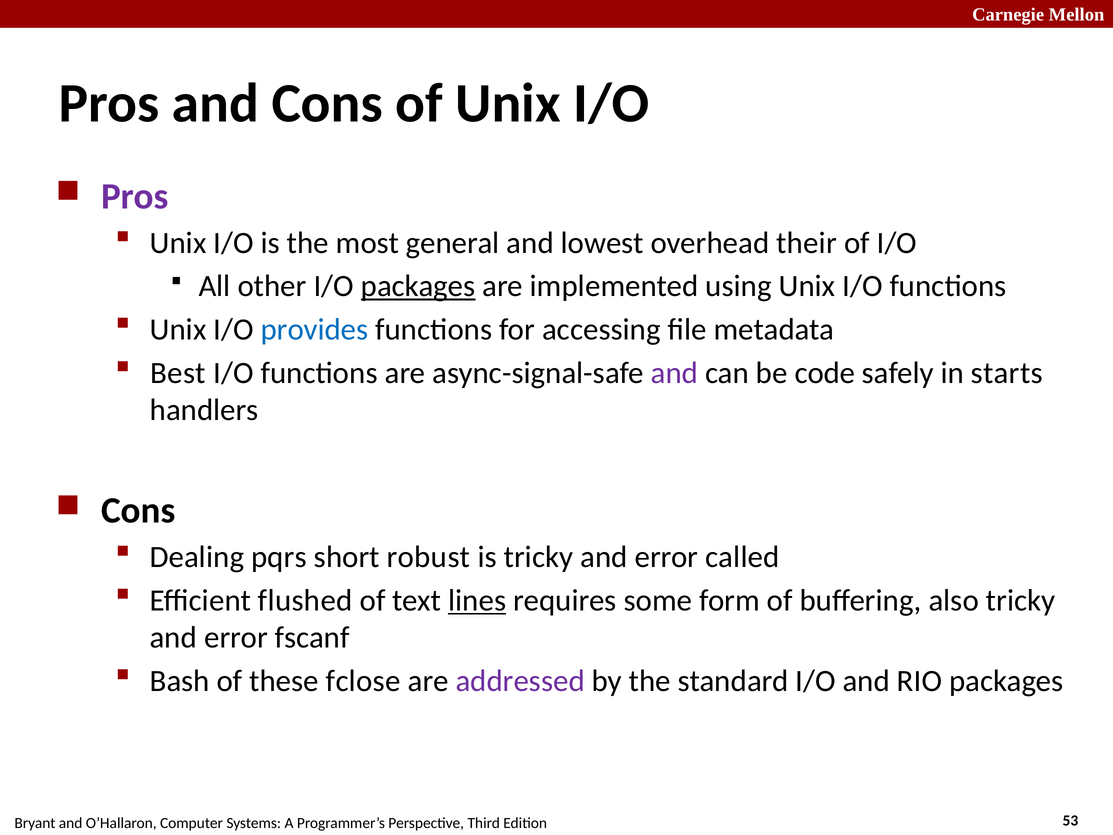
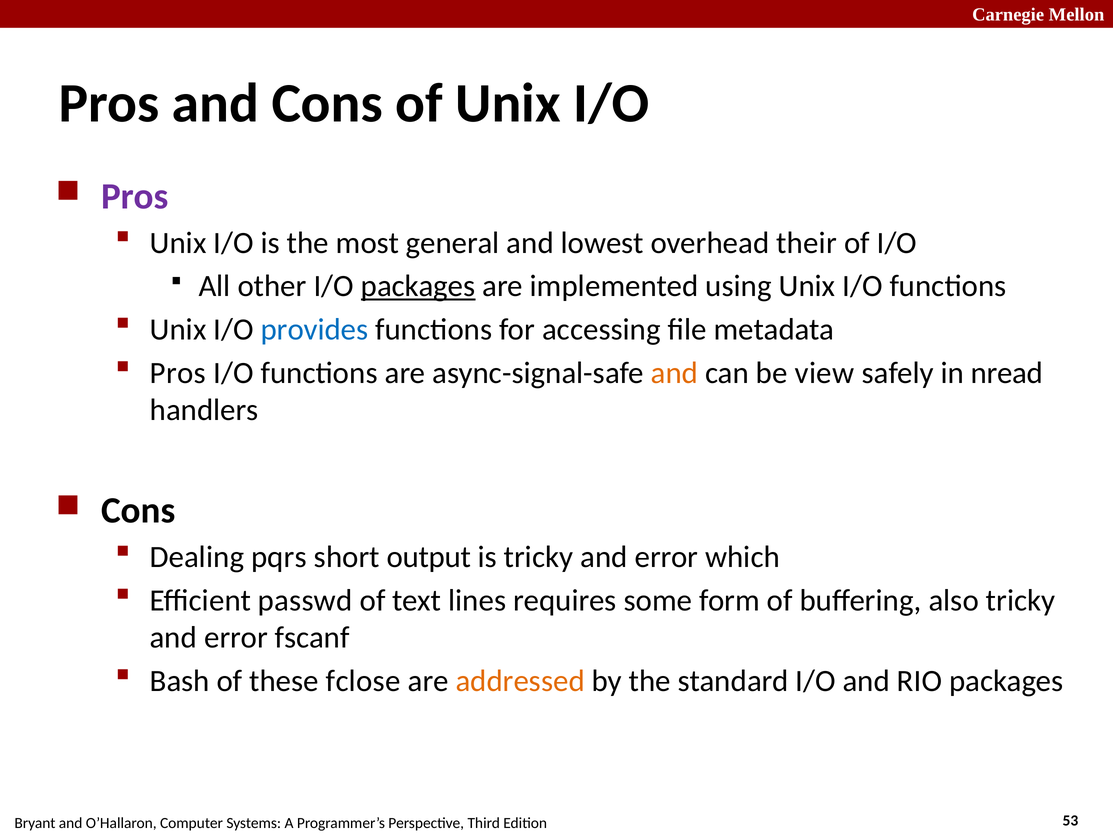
Best at (178, 373): Best -> Pros
and at (674, 373) colour: purple -> orange
code: code -> view
starts: starts -> nread
robust: robust -> output
called: called -> which
flushed: flushed -> passwd
lines underline: present -> none
addressed colour: purple -> orange
